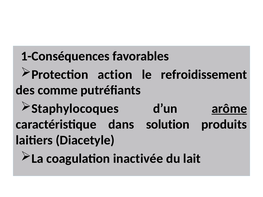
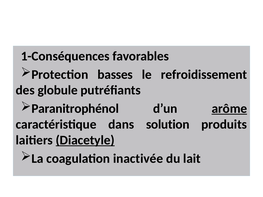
action: action -> basses
comme: comme -> globule
Staphylocoques: Staphylocoques -> Paranitrophénol
Diacetyle underline: none -> present
